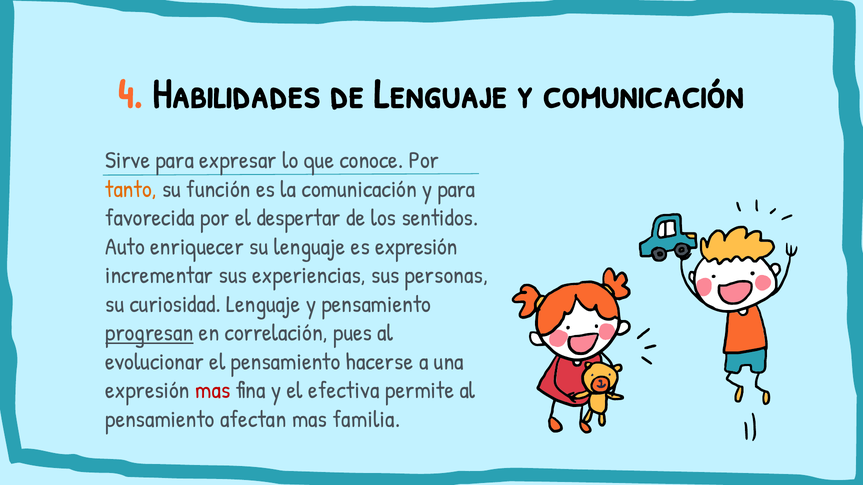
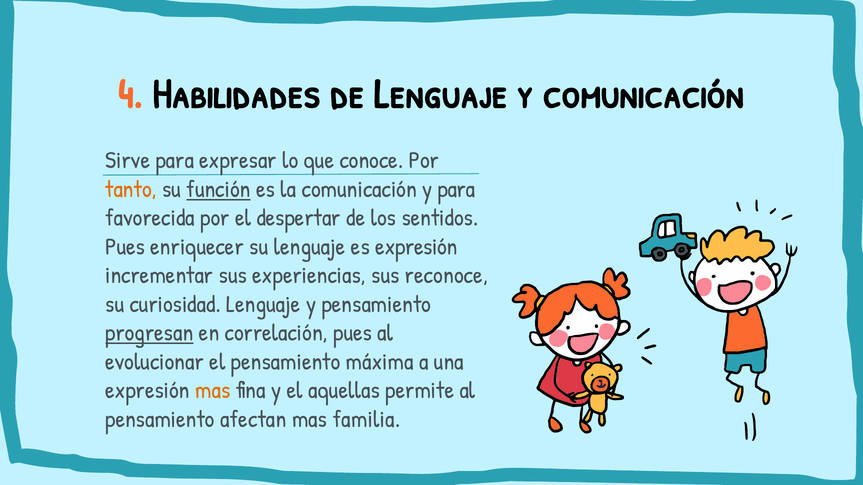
función underline: none -> present
Auto at (125, 247): Auto -> Pues
personas: personas -> reconoce
hacerse: hacerse -> máxima
mas at (213, 391) colour: red -> orange
efectiva: efectiva -> aquellas
